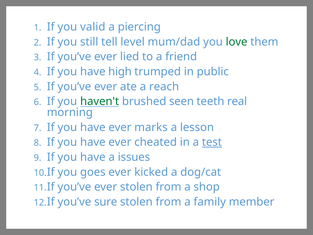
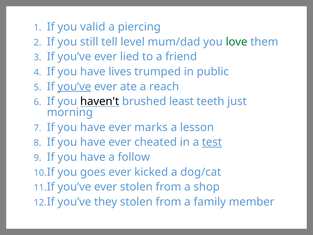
high: high -> lives
you’ve at (74, 86) underline: none -> present
haven't colour: green -> black
seen: seen -> least
real: real -> just
issues: issues -> follow
sure: sure -> they
